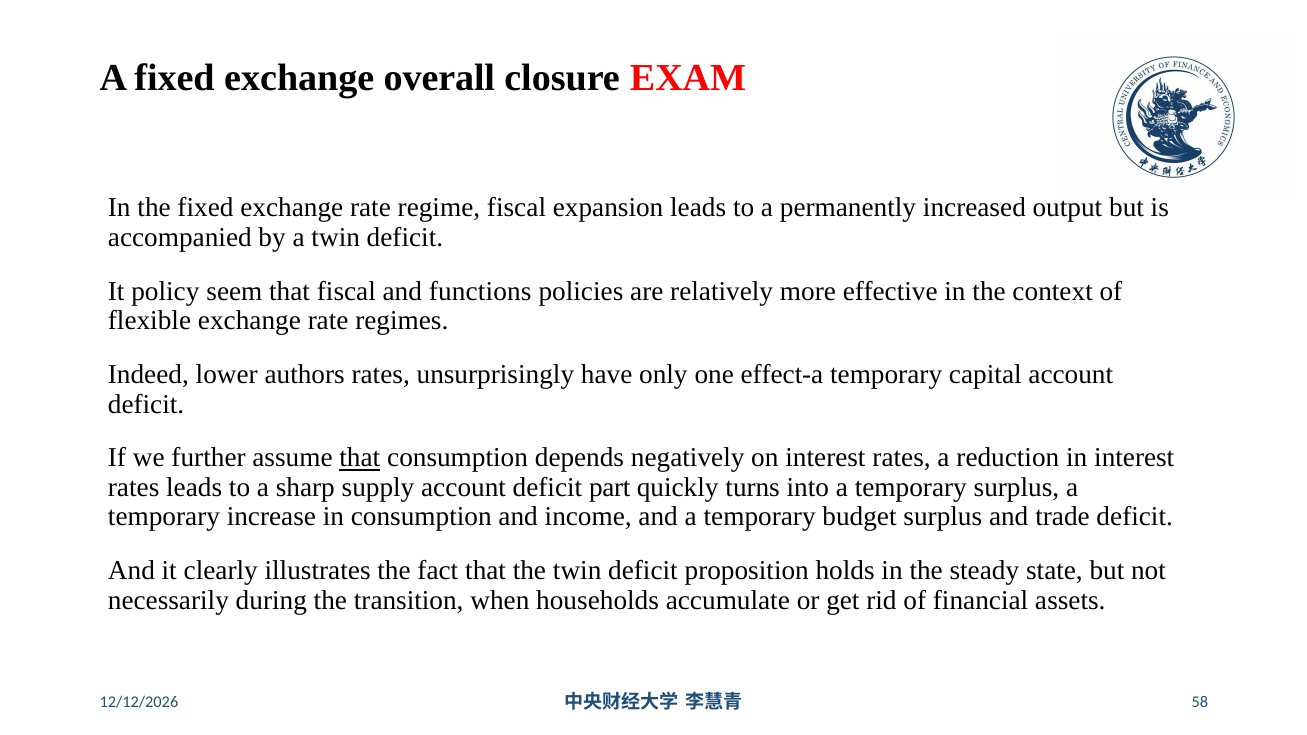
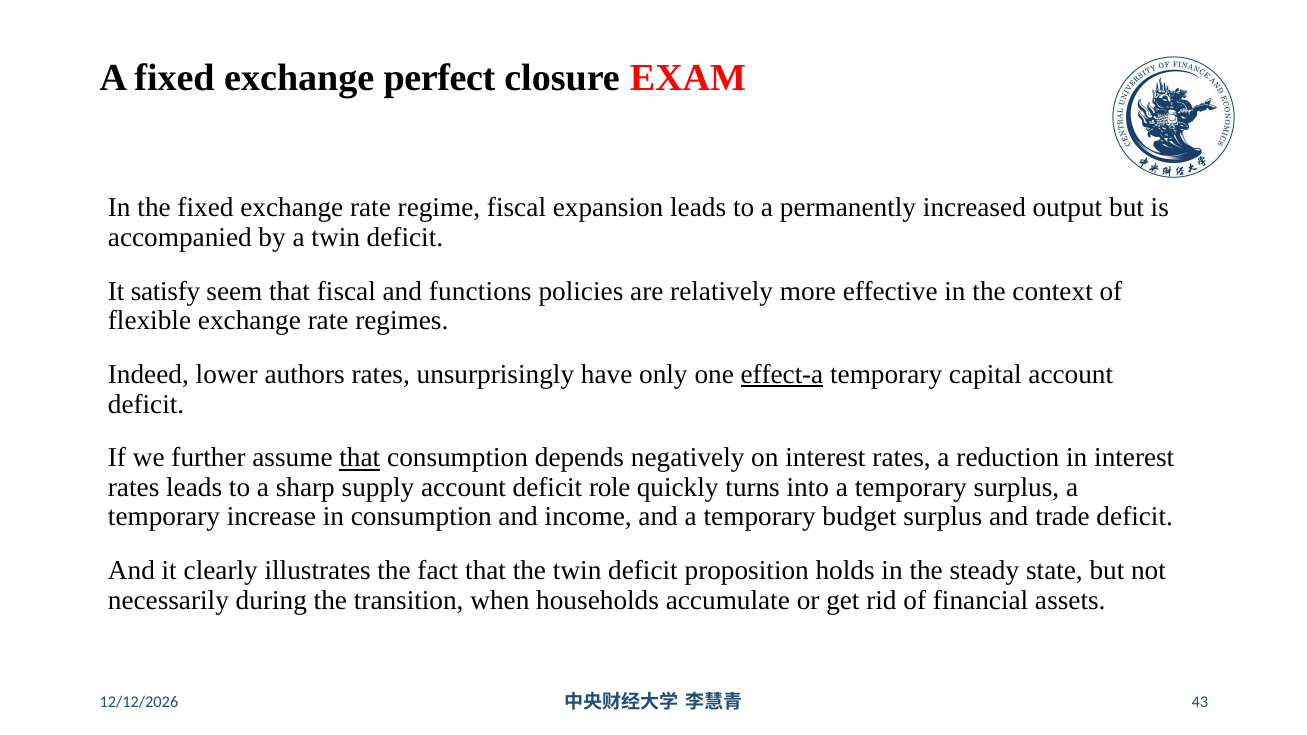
overall: overall -> perfect
policy: policy -> satisfy
effect-a underline: none -> present
part: part -> role
58: 58 -> 43
